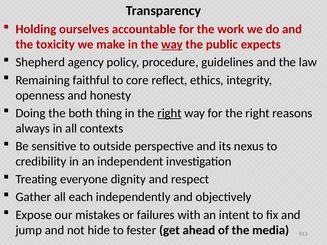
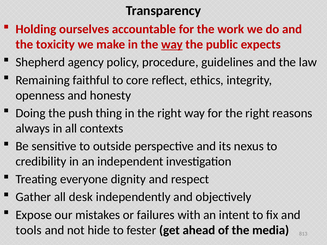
both: both -> push
right at (169, 113) underline: present -> none
each: each -> desk
jump: jump -> tools
